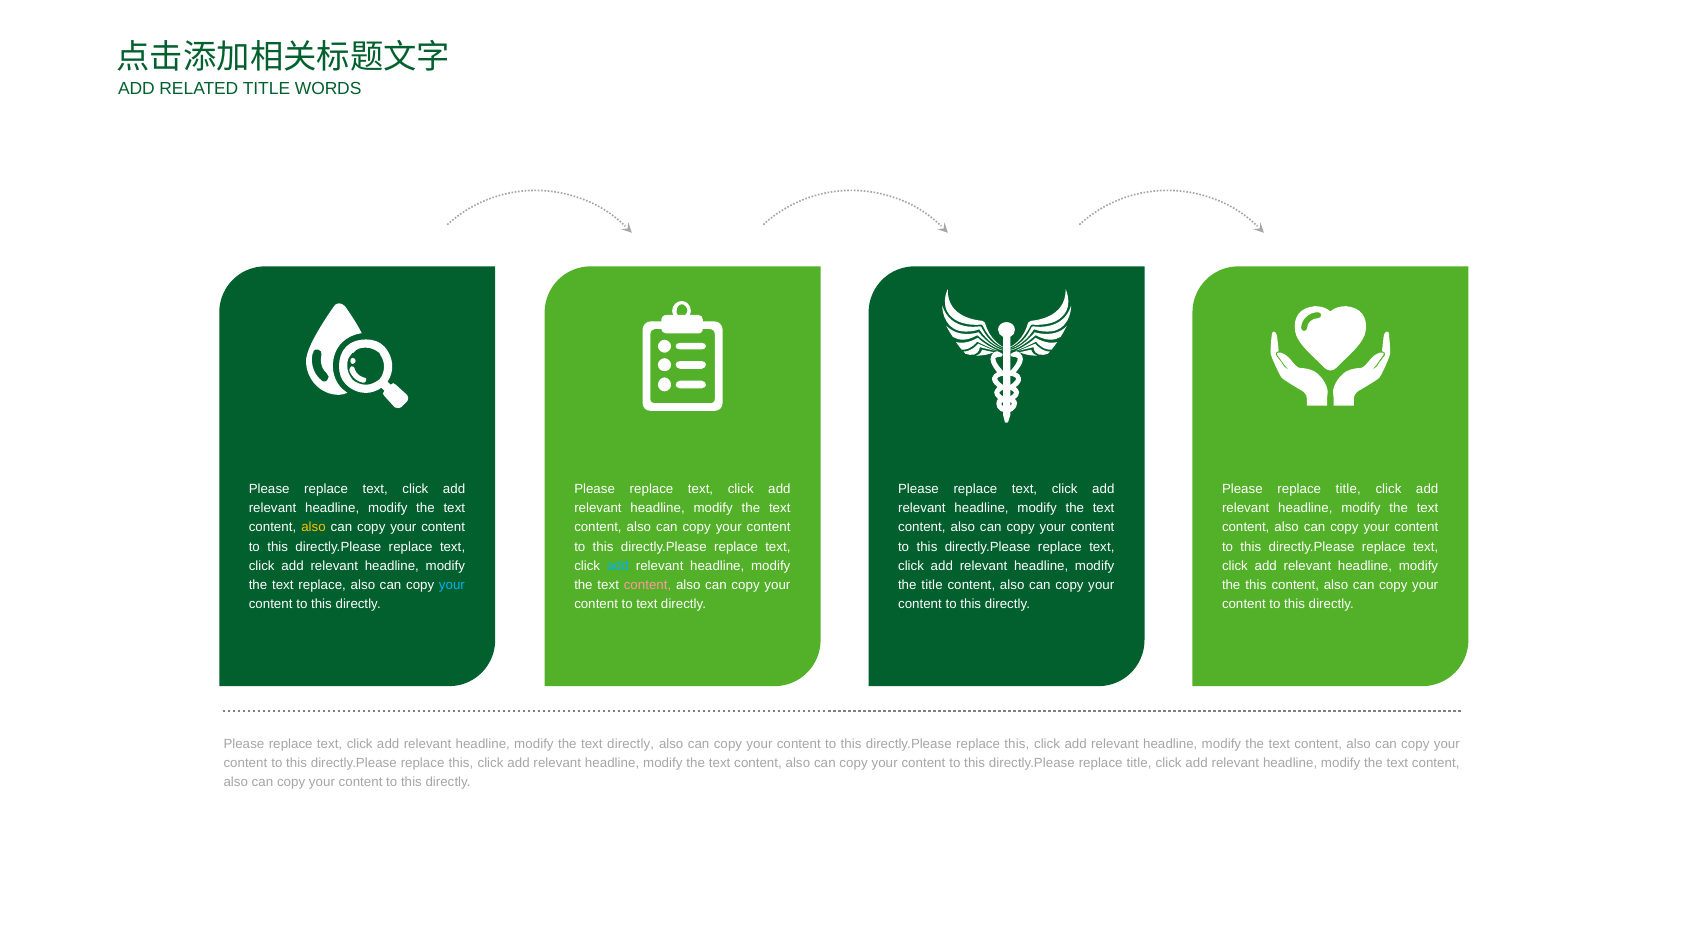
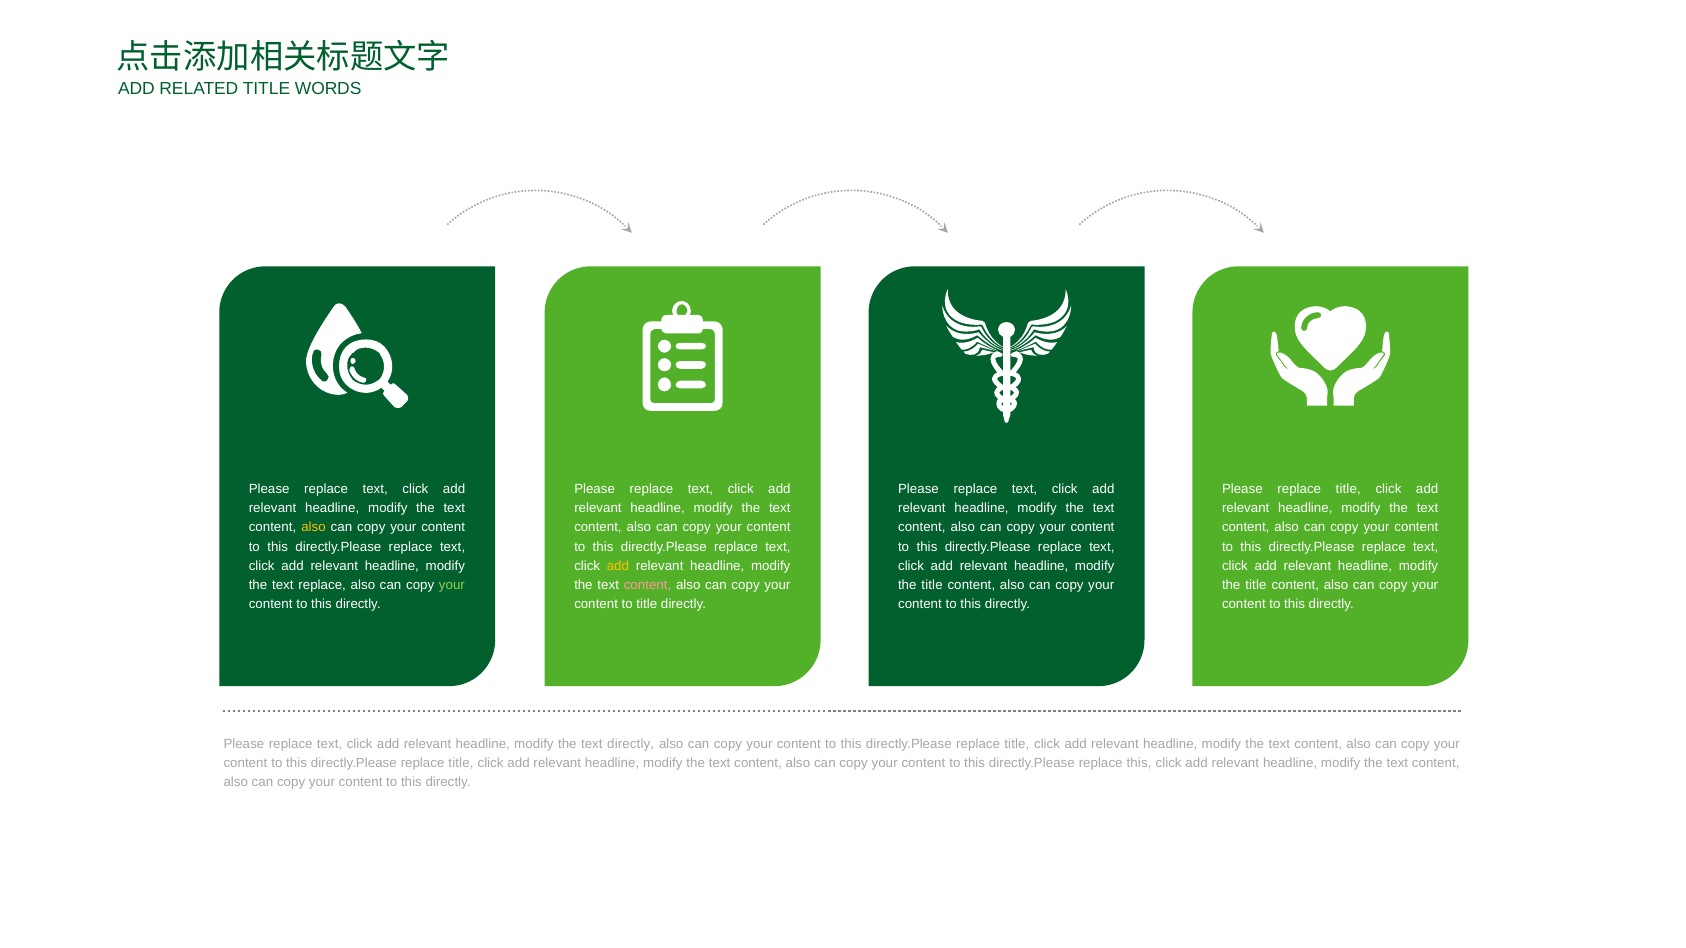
add at (618, 566) colour: light blue -> yellow
your at (452, 585) colour: light blue -> light green
this at (1256, 585): this -> title
to text: text -> title
this at (1017, 744): this -> title
this at (461, 764): this -> title
directly.Please replace title: title -> this
